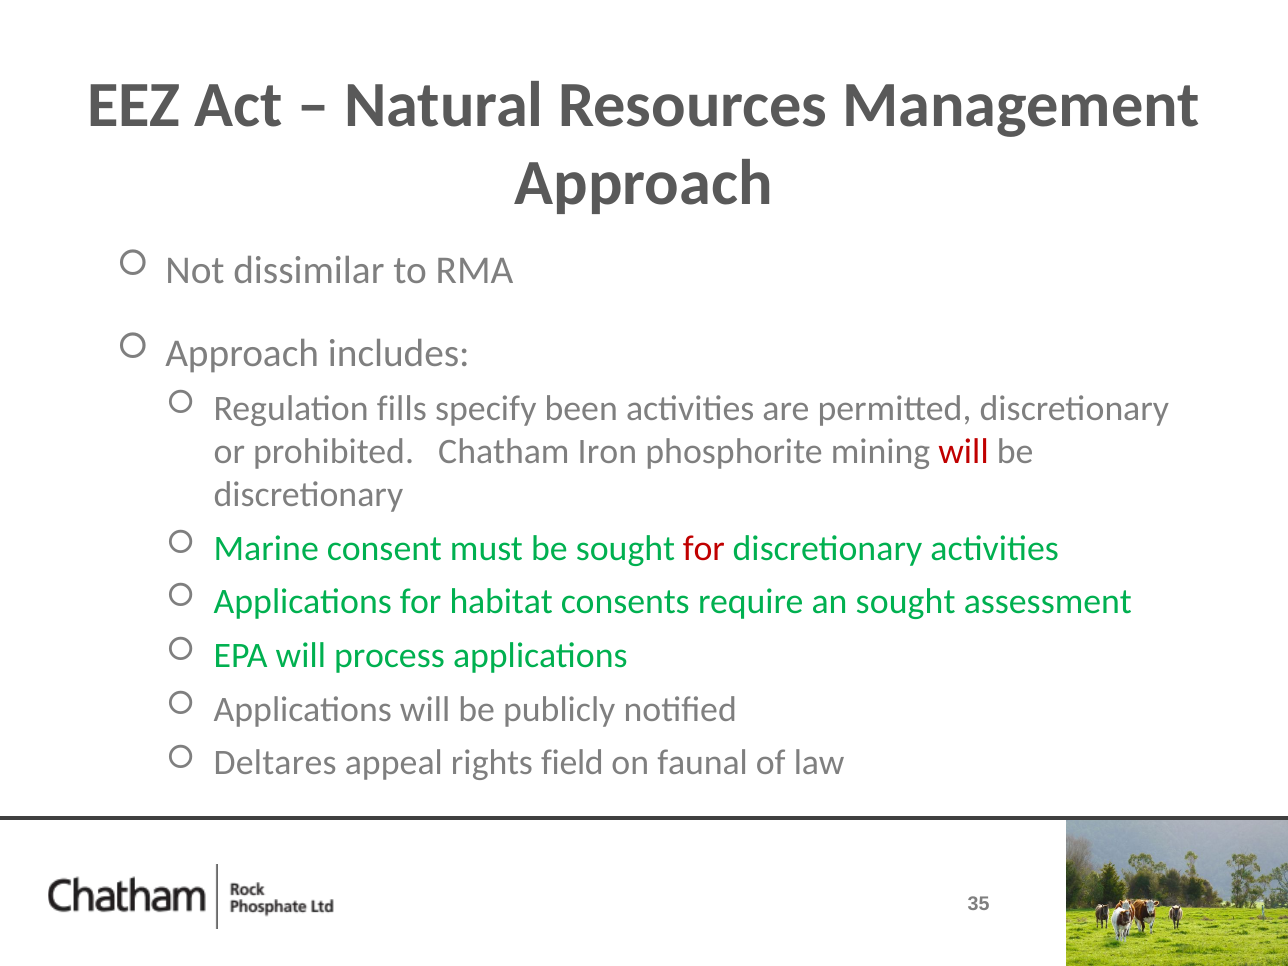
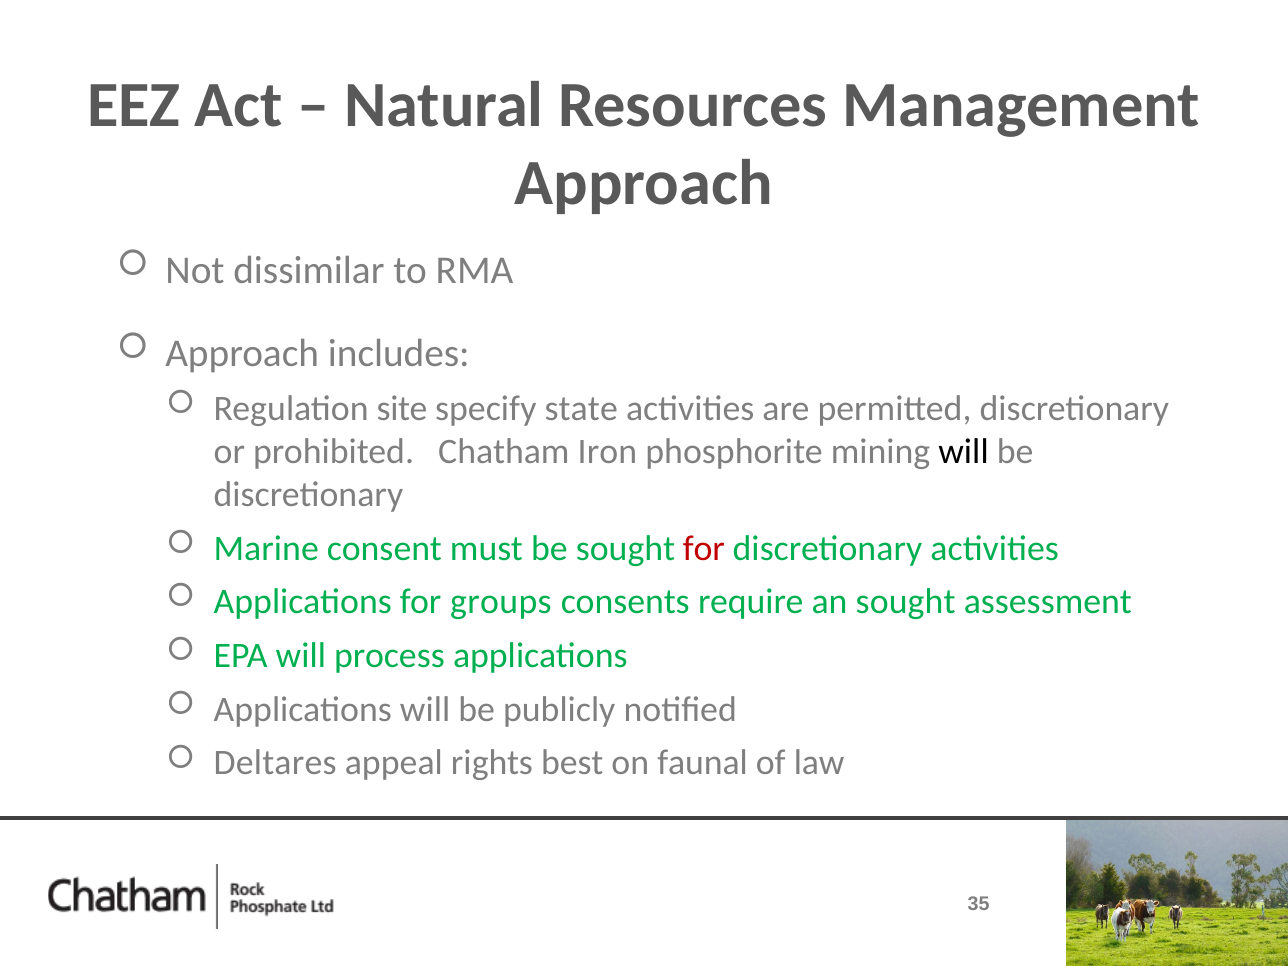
fills: fills -> site
been: been -> state
will at (964, 452) colour: red -> black
habitat: habitat -> groups
field: field -> best
